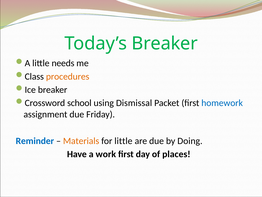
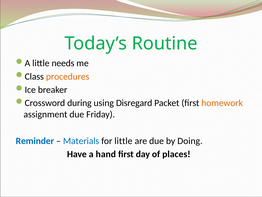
Today’s Breaker: Breaker -> Routine
school: school -> during
Dismissal: Dismissal -> Disregard
homework colour: blue -> orange
Materials colour: orange -> blue
work: work -> hand
